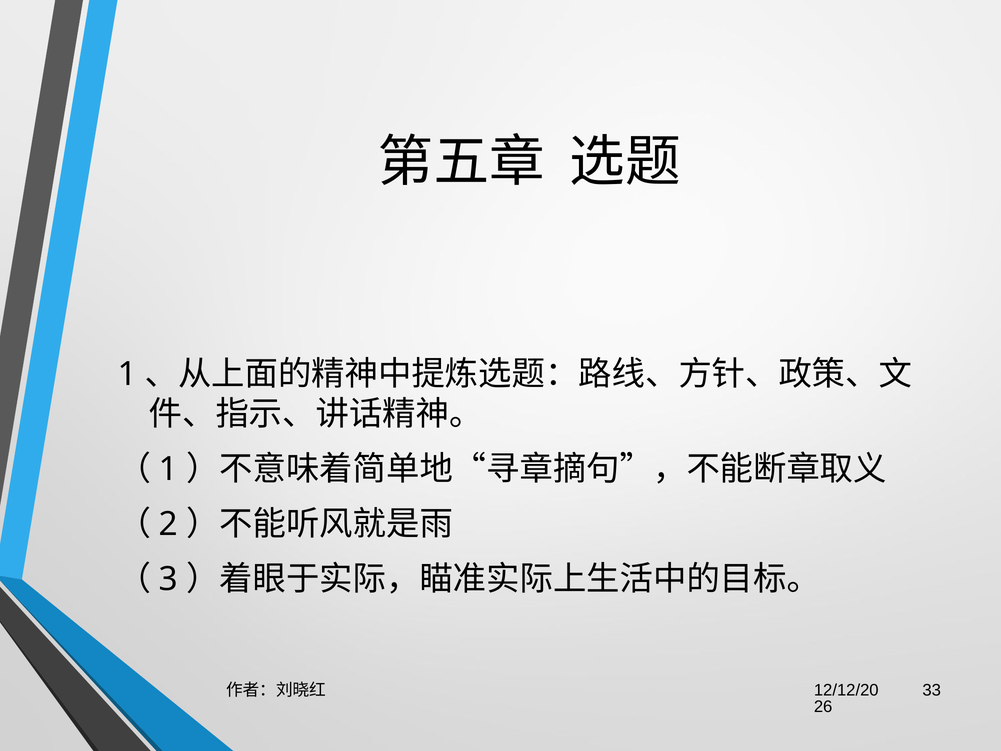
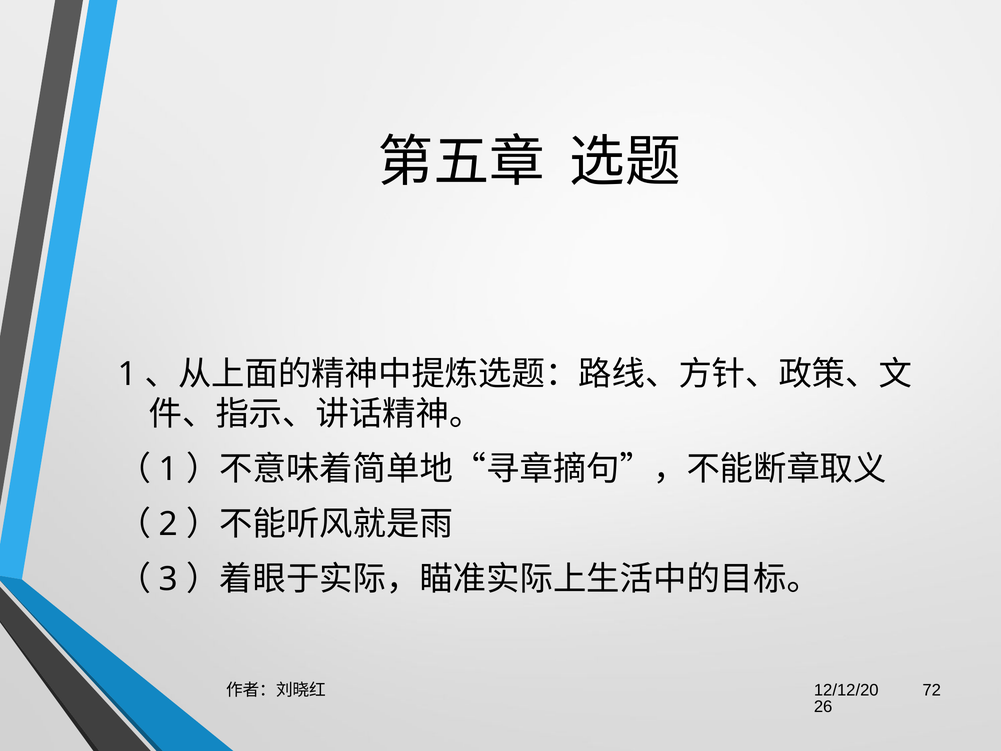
33: 33 -> 72
